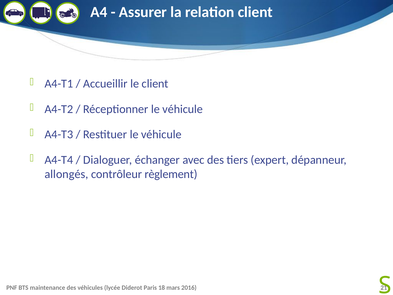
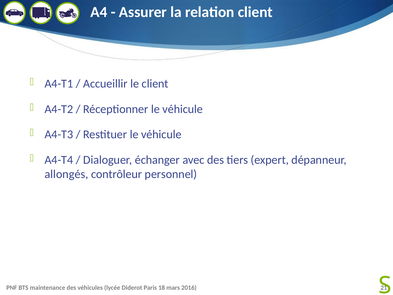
règlement: règlement -> personnel
